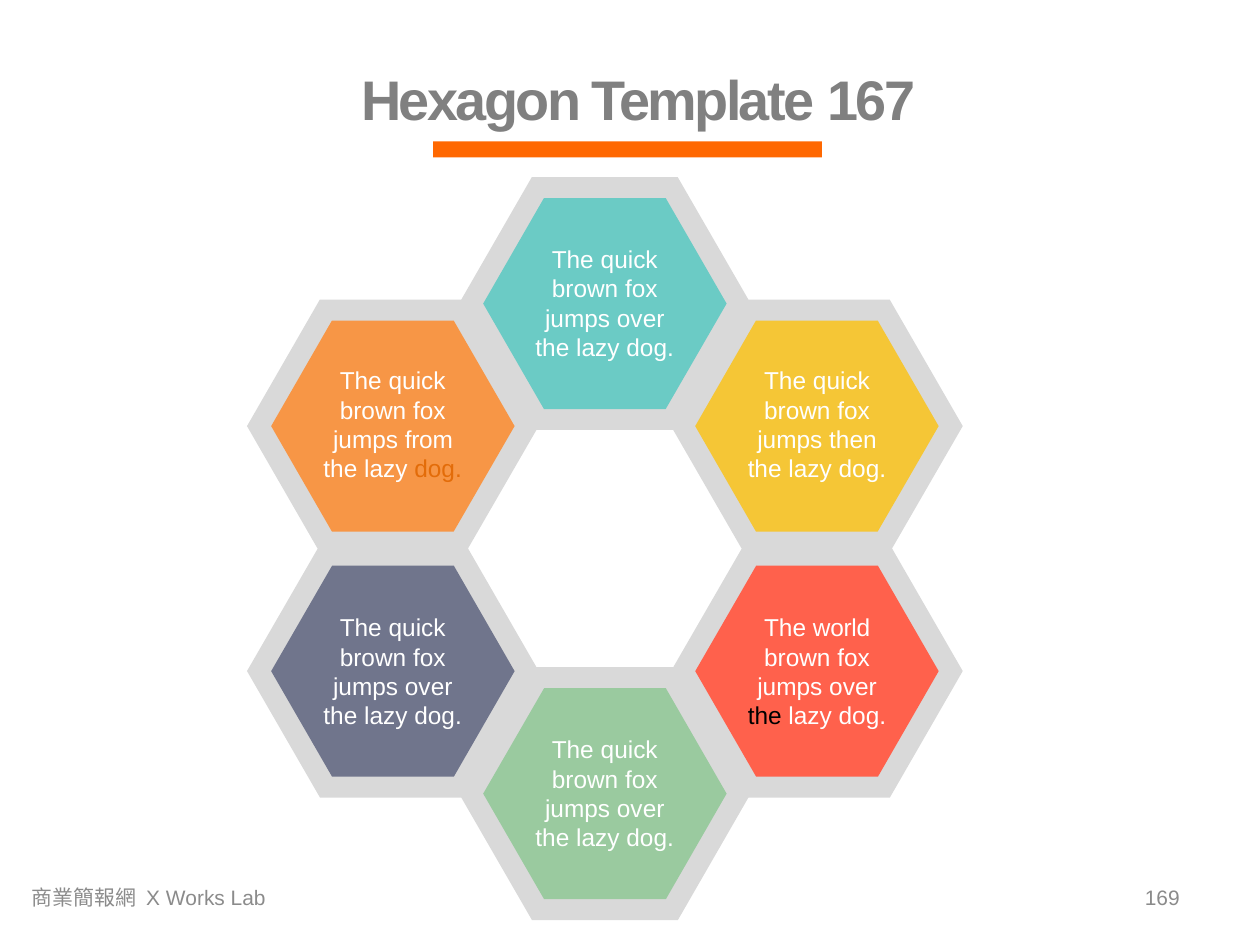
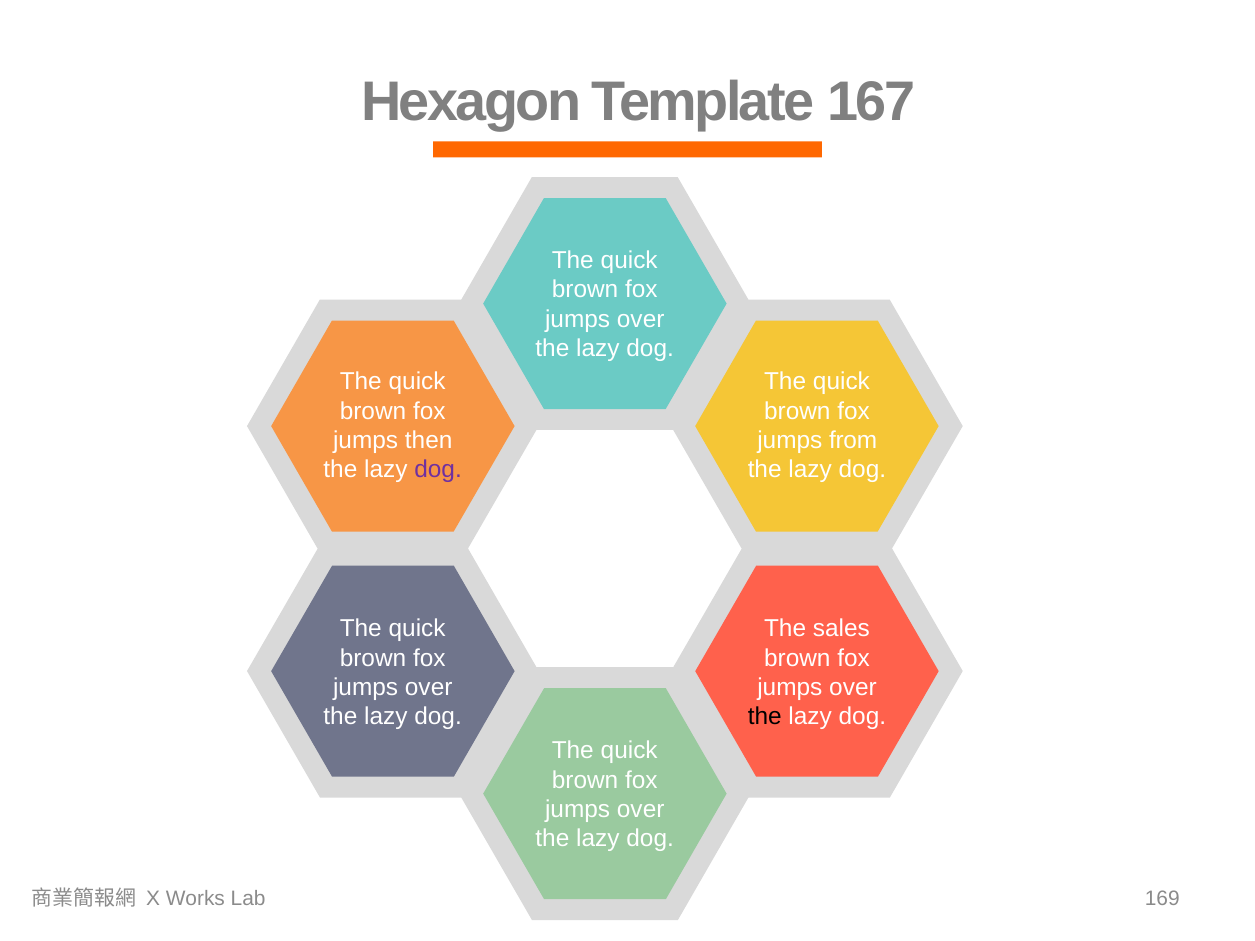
from: from -> then
then: then -> from
dog at (438, 470) colour: orange -> purple
world: world -> sales
